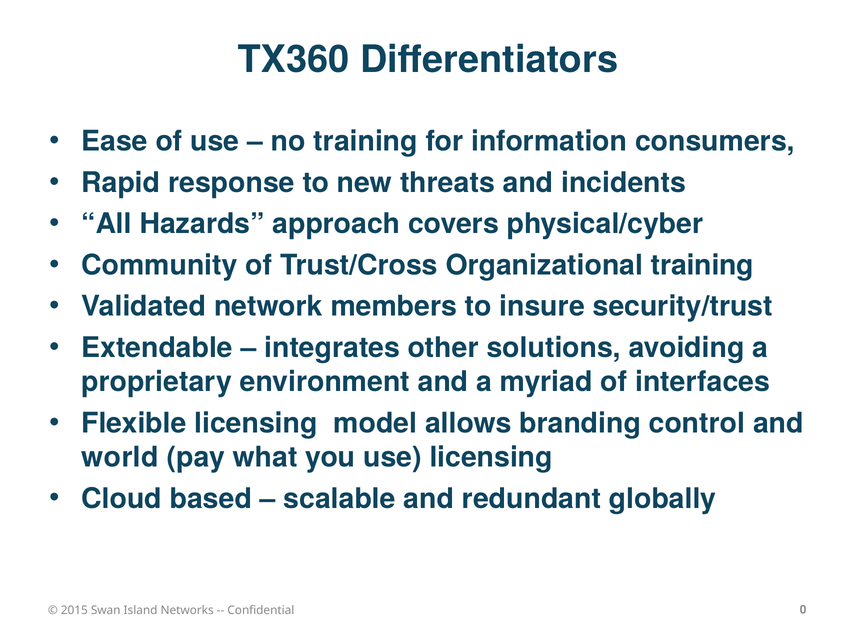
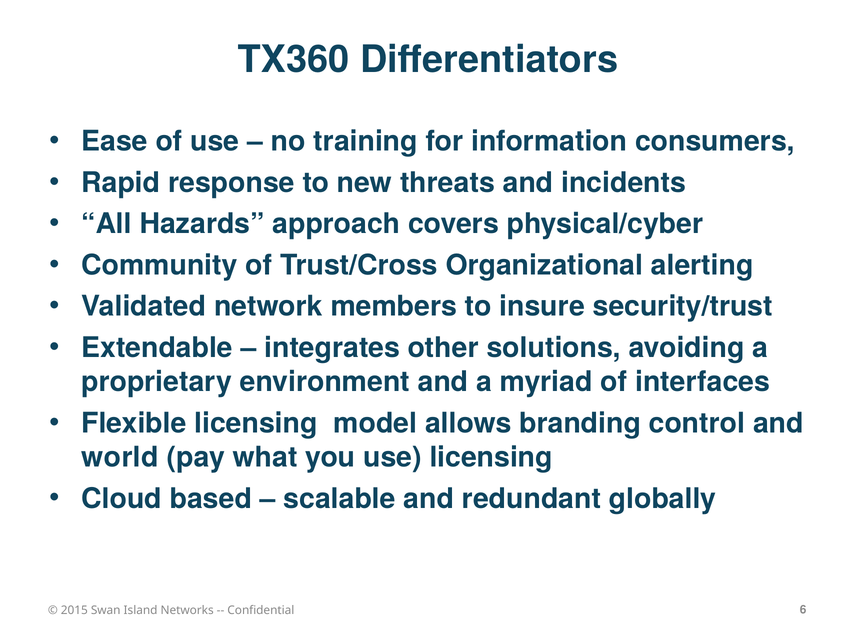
Organizational training: training -> alerting
0: 0 -> 6
